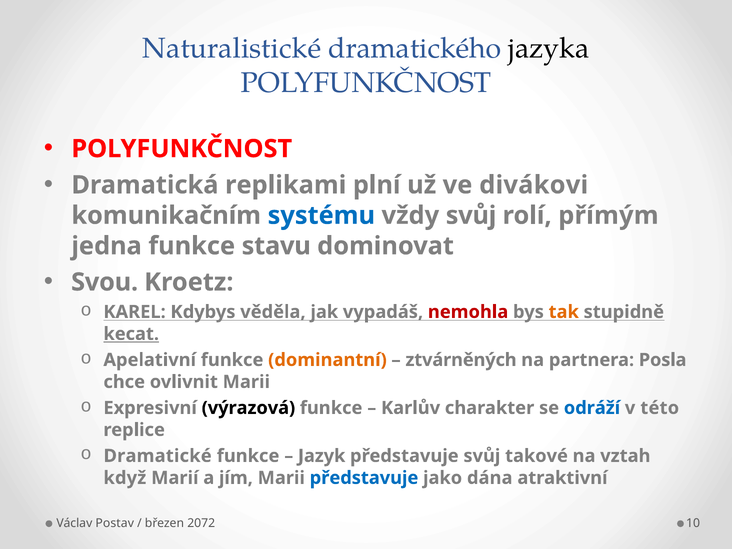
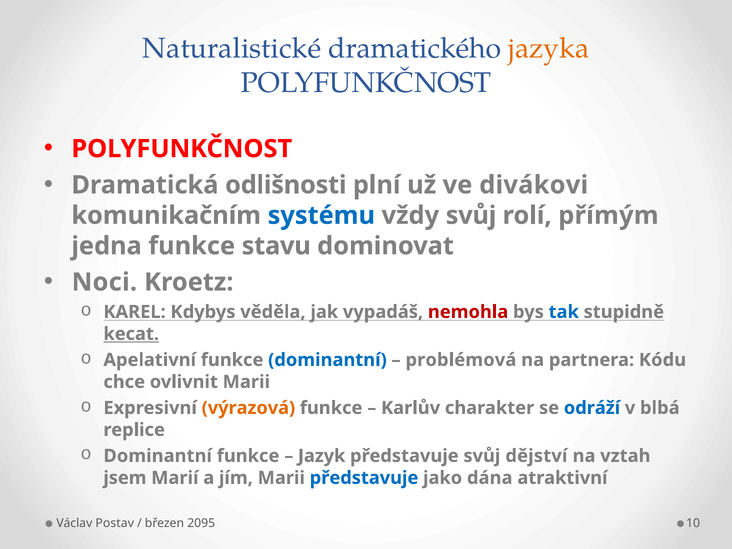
jazyka colour: black -> orange
replikami: replikami -> odlišnosti
Svou: Svou -> Noci
tak colour: orange -> blue
dominantní at (327, 360) colour: orange -> blue
ztvárněných: ztvárněných -> problémová
Posla: Posla -> Kódu
výrazová colour: black -> orange
této: této -> blbá
Dramatické at (158, 456): Dramatické -> Dominantní
takové: takové -> dějství
když: když -> jsem
2072: 2072 -> 2095
